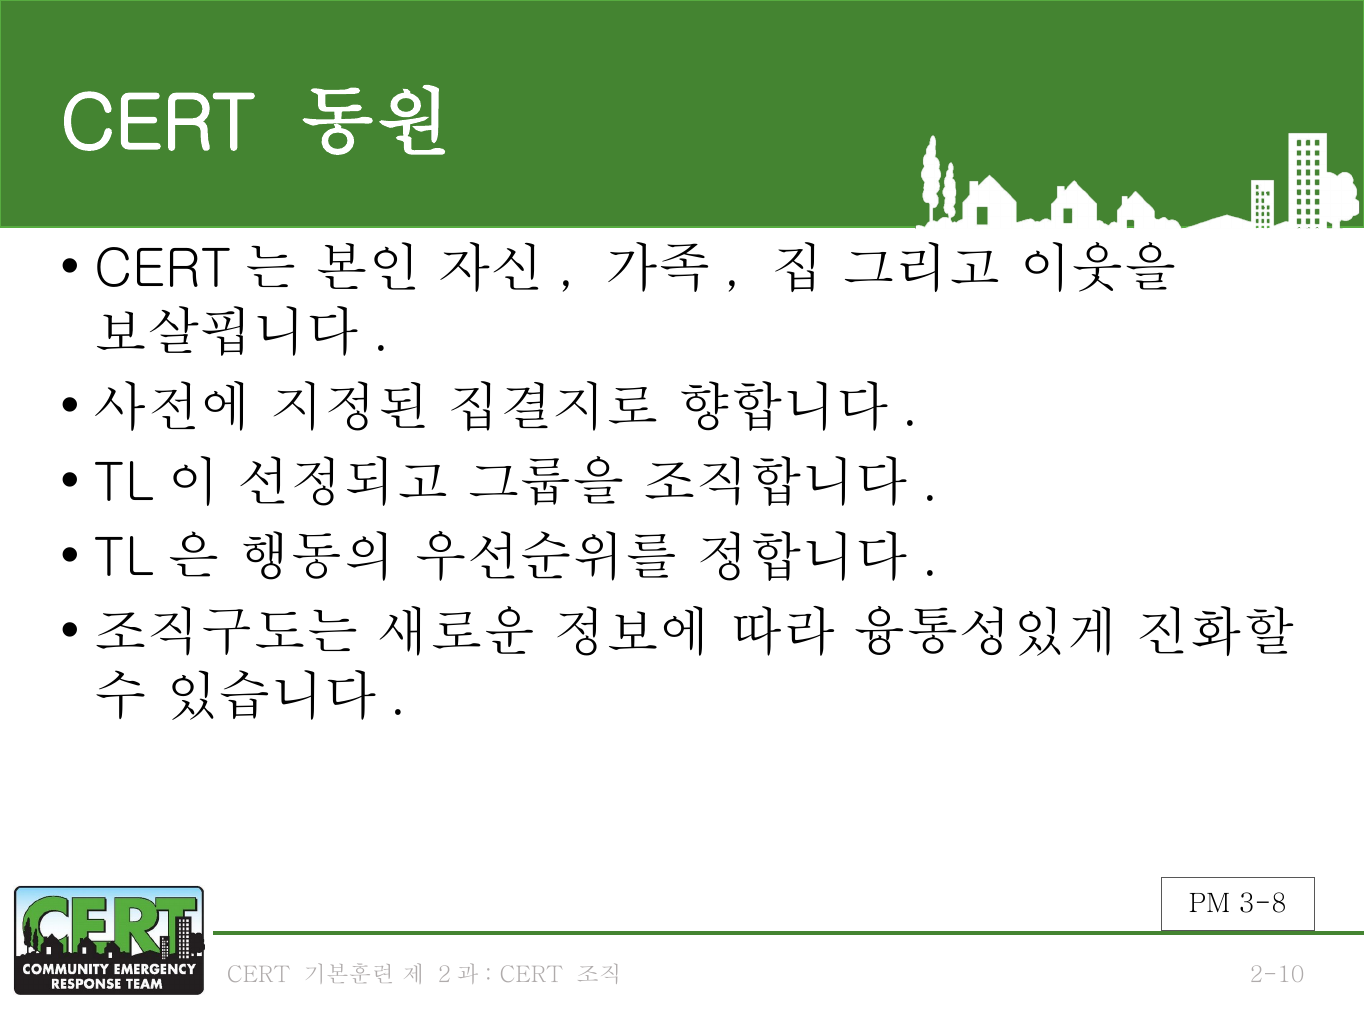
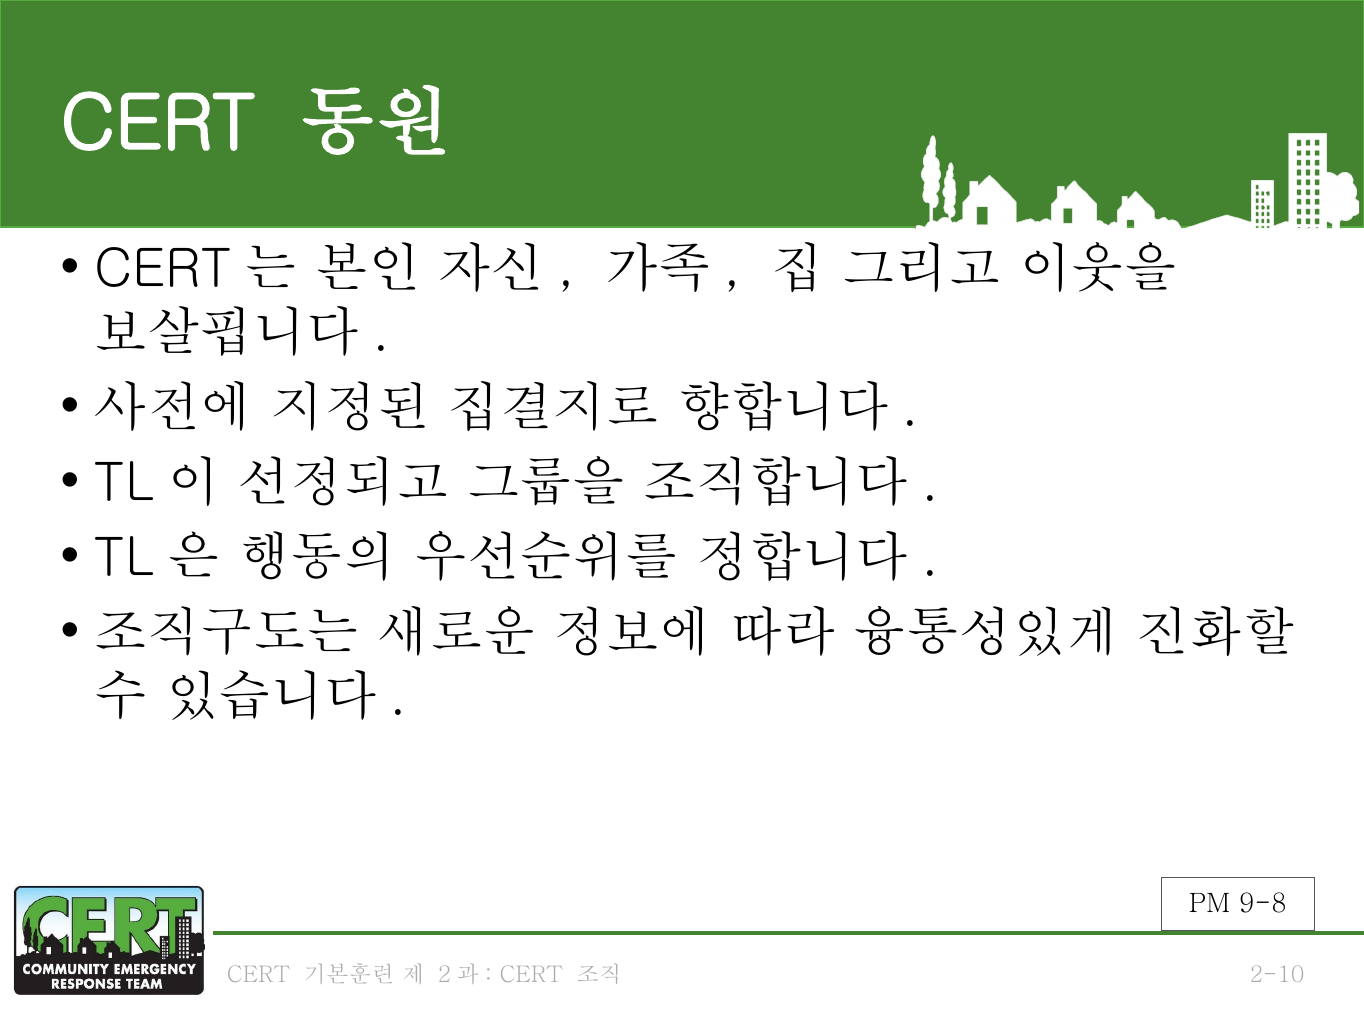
3-8: 3-8 -> 9-8
